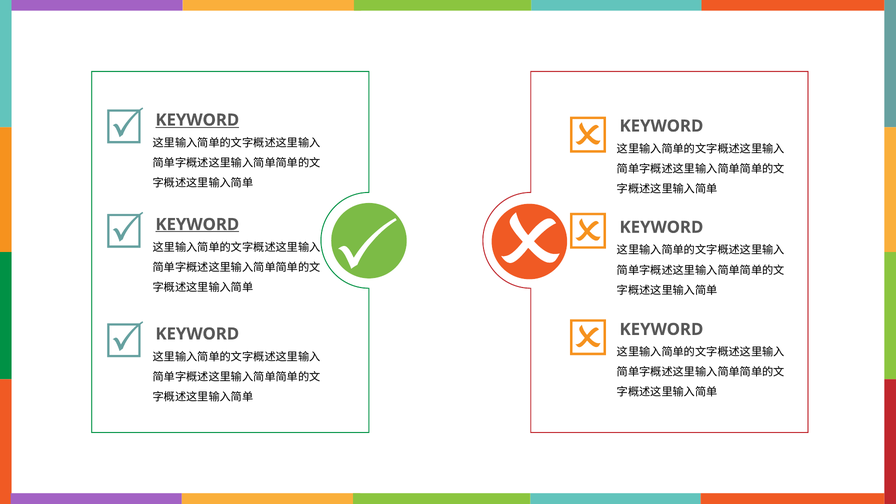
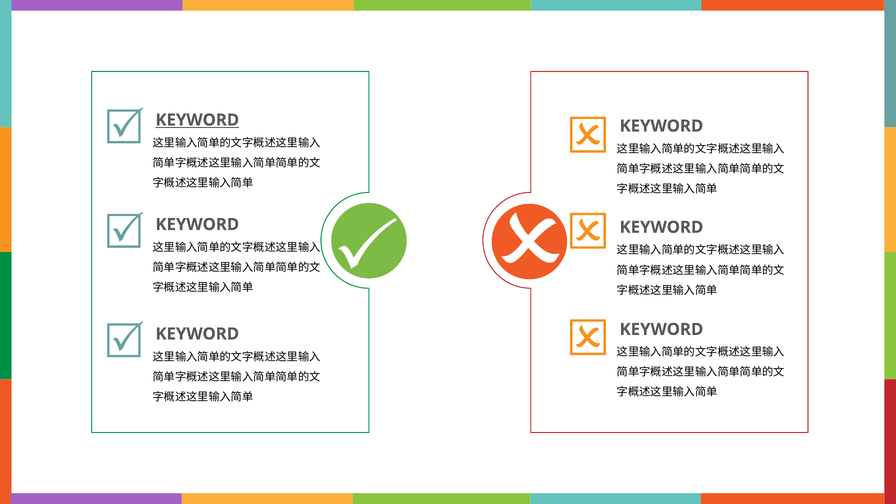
KEYWORD at (197, 224) underline: present -> none
